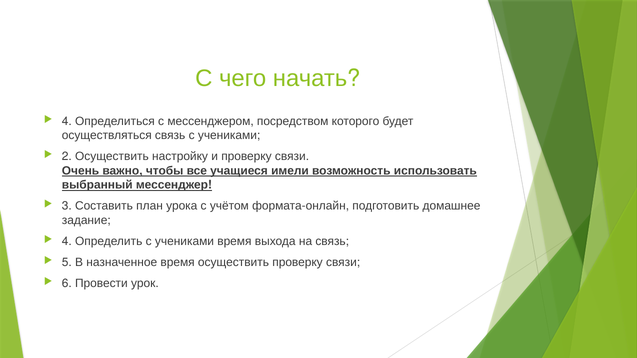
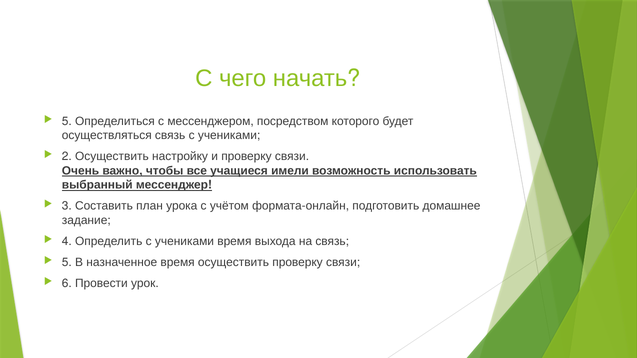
4 at (67, 121): 4 -> 5
